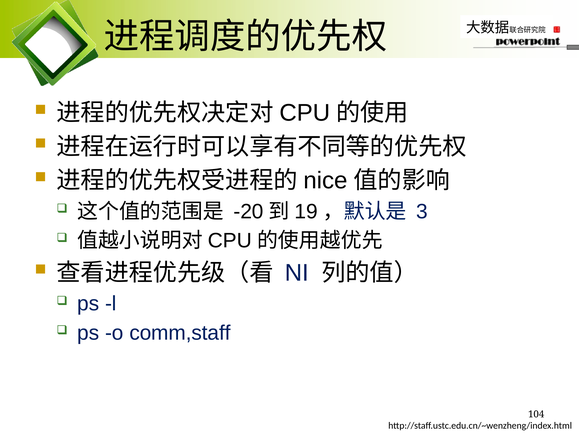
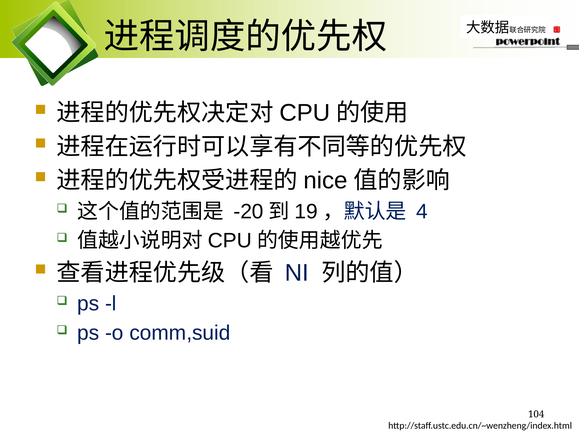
3: 3 -> 4
comm,staff: comm,staff -> comm,suid
